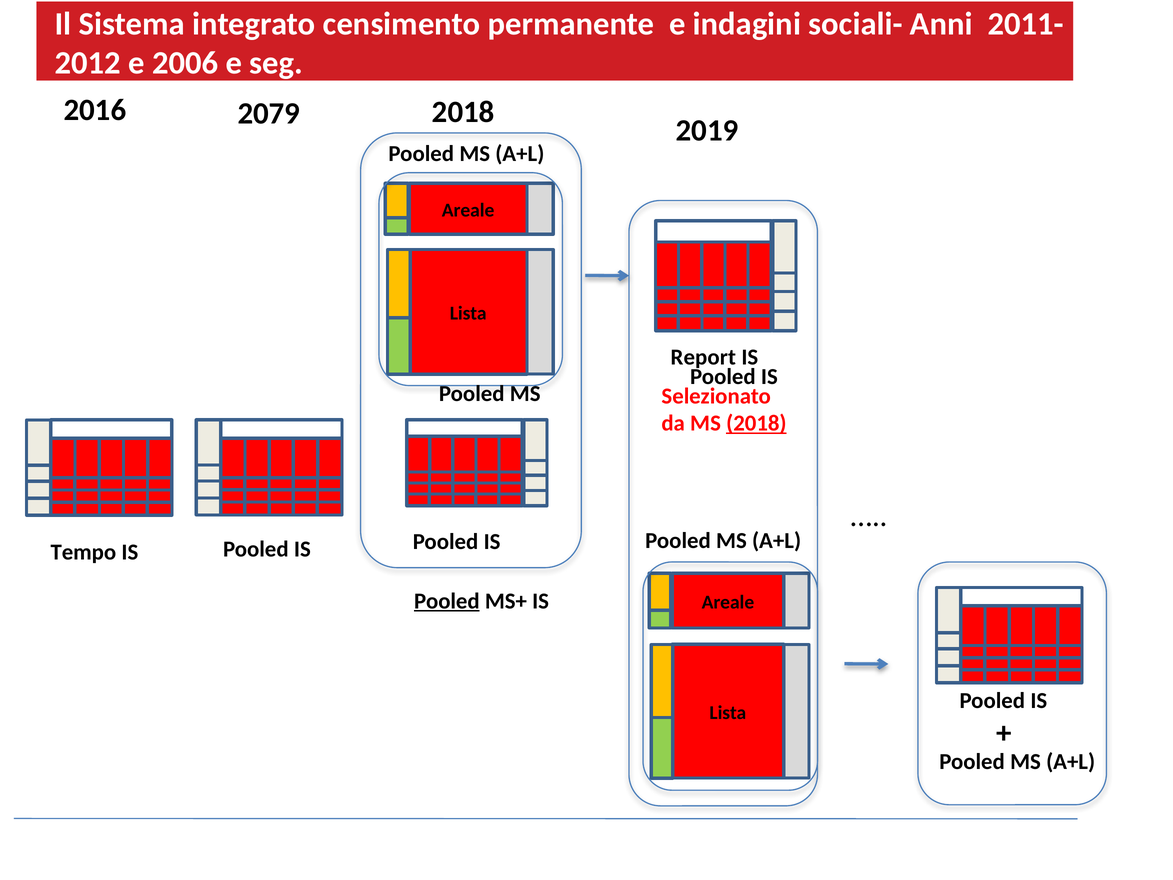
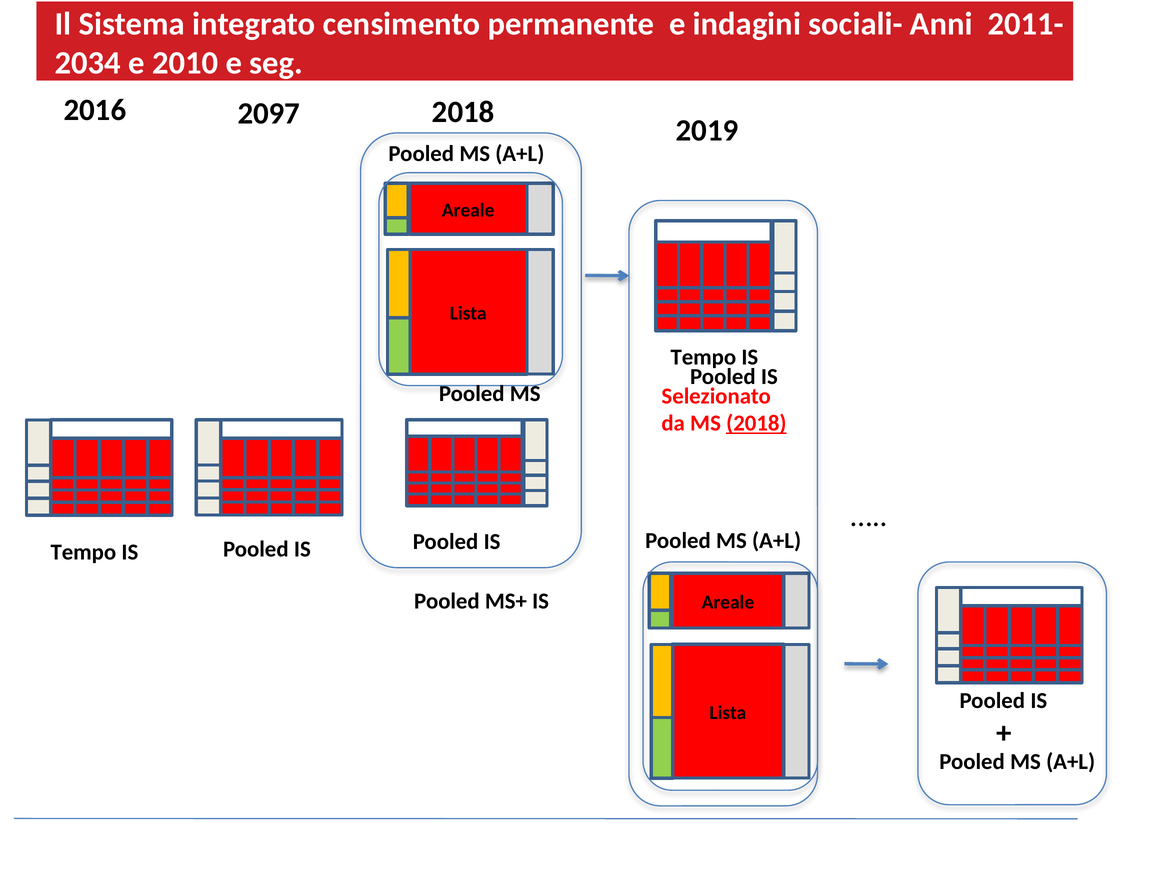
2012: 2012 -> 2034
2006: 2006 -> 2010
2079: 2079 -> 2097
Report at (703, 357): Report -> Tempo
Pooled at (447, 601) underline: present -> none
